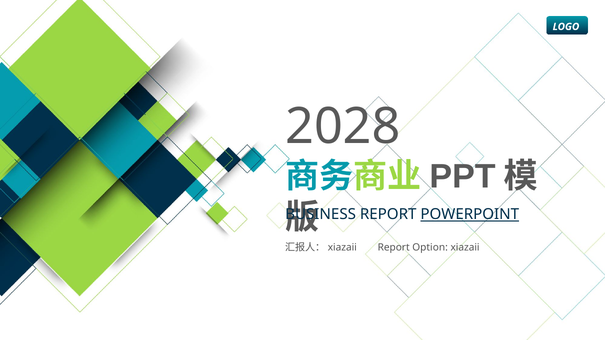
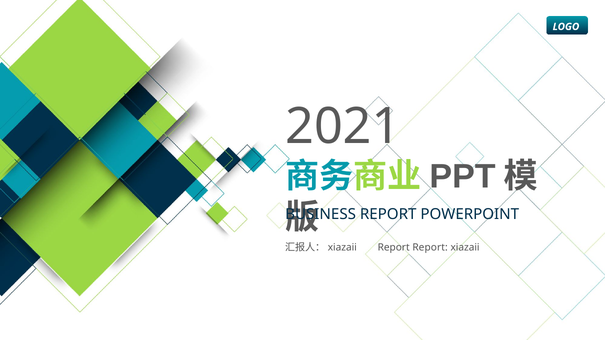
2028: 2028 -> 2021
POWERPOINT underline: present -> none
Report Option: Option -> Report
